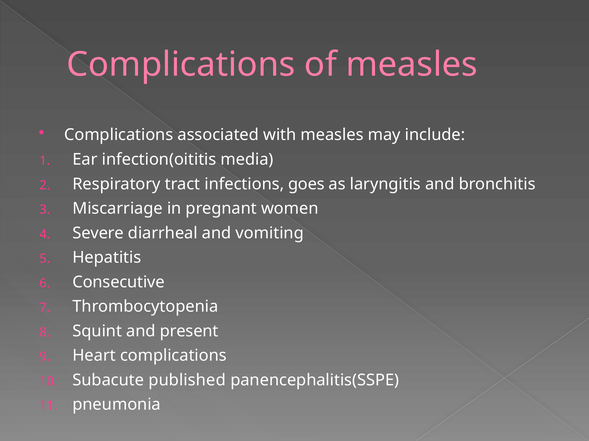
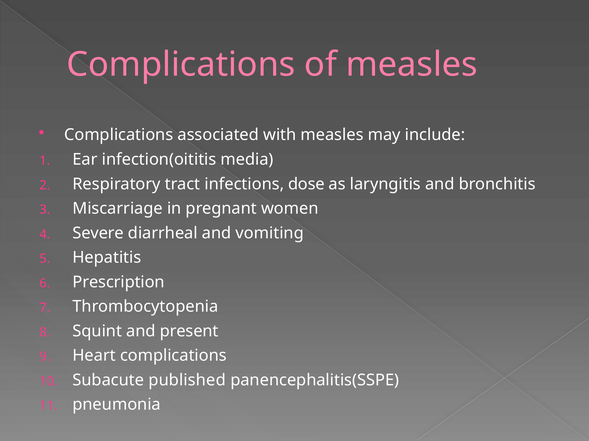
goes: goes -> dose
Consecutive: Consecutive -> Prescription
